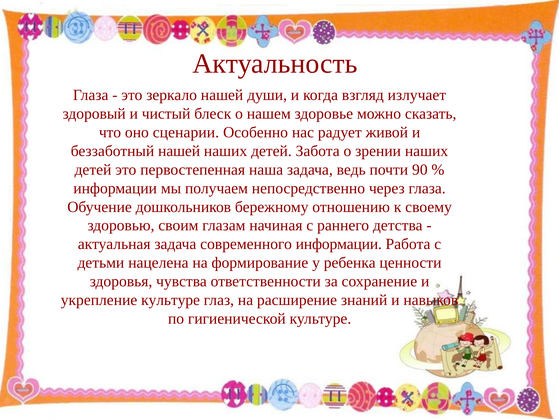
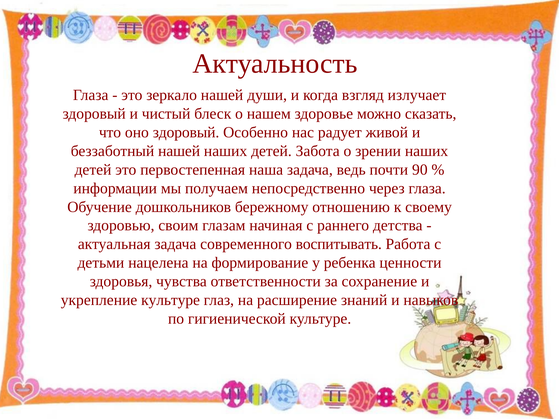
оно сценарии: сценарии -> здоровый
современного информации: информации -> воспитывать
